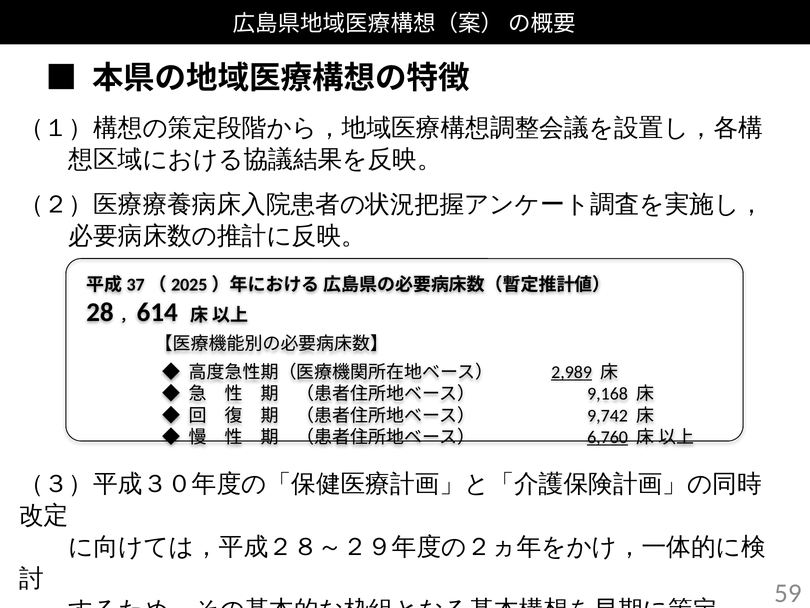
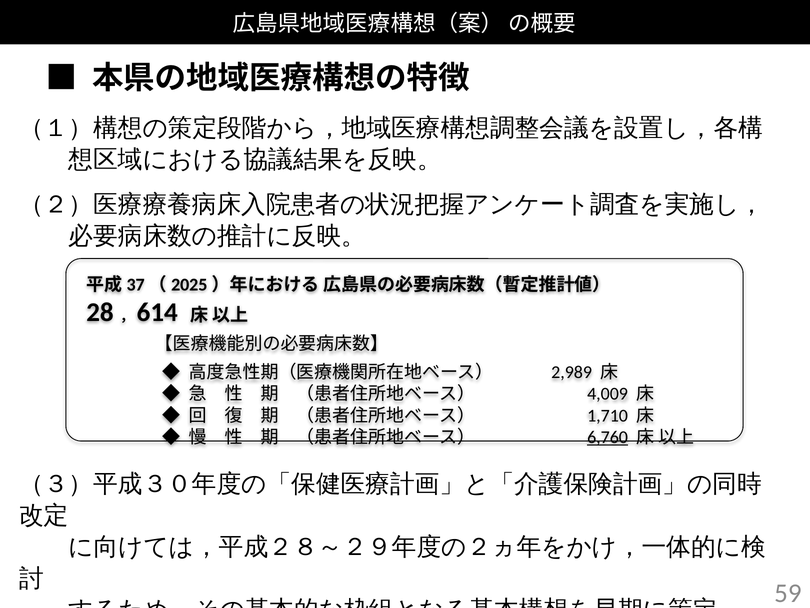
2,989 underline: present -> none
9,168: 9,168 -> 4,009
9,742: 9,742 -> 1,710
